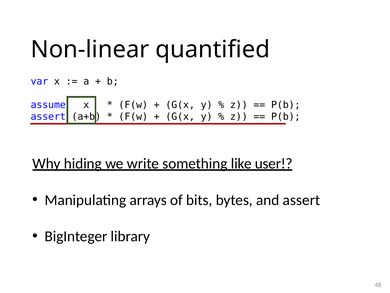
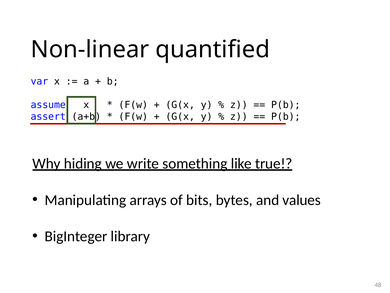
user: user -> true
and assert: assert -> values
